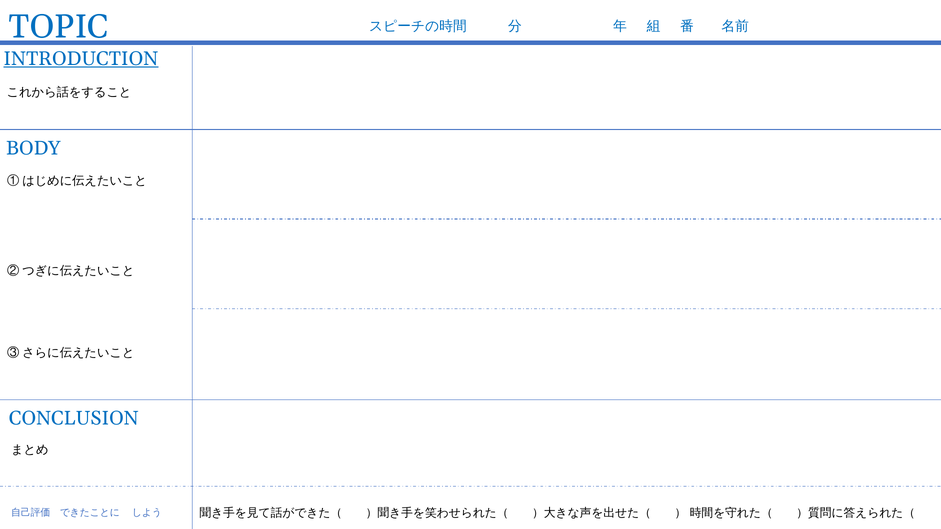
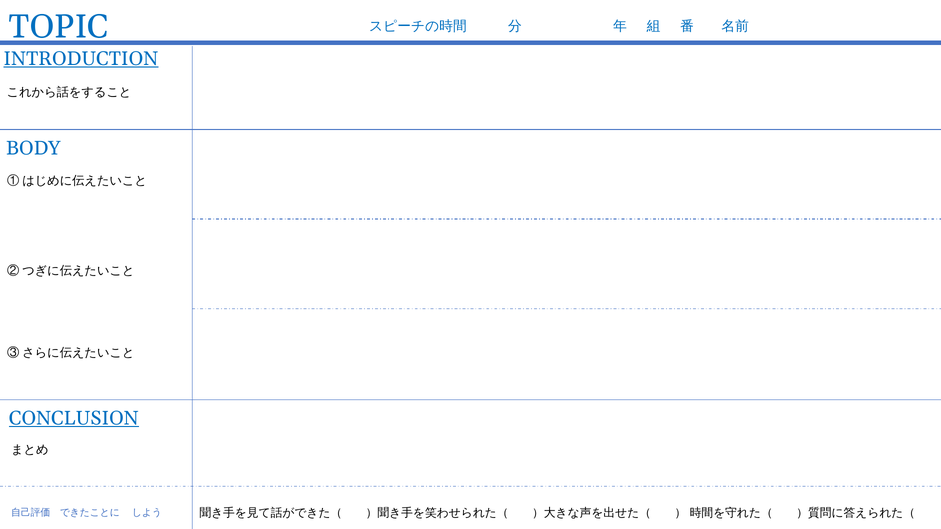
CONCLUSION underline: none -> present
